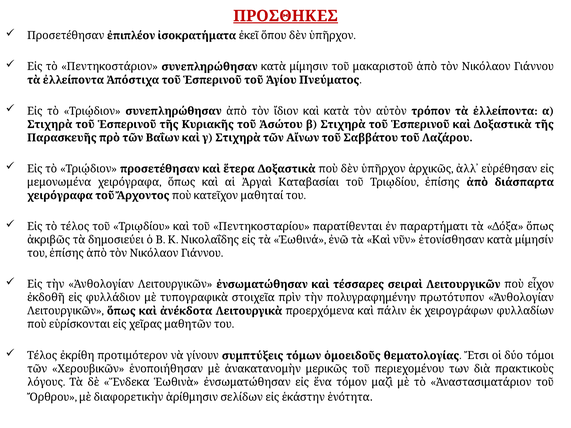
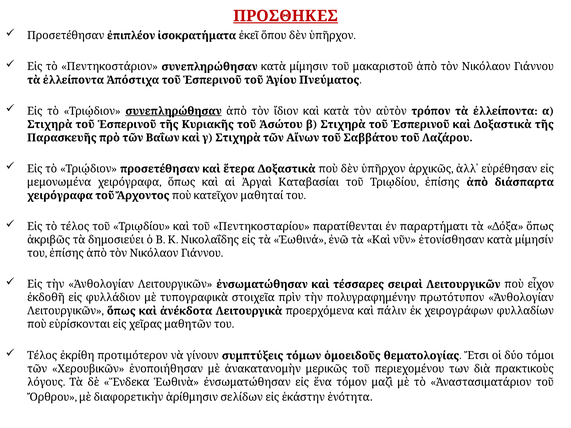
συνεπληρώθησαν at (173, 111) underline: none -> present
